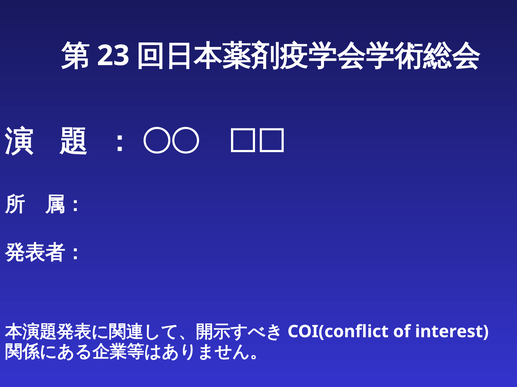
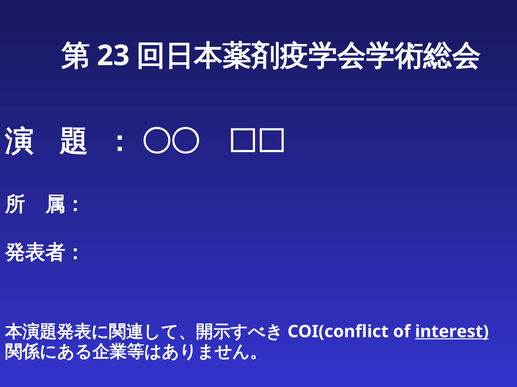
interest underline: none -> present
